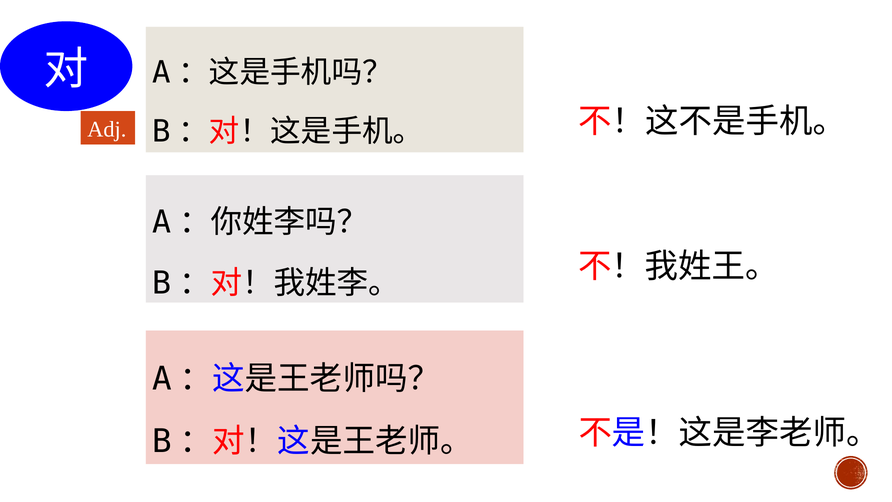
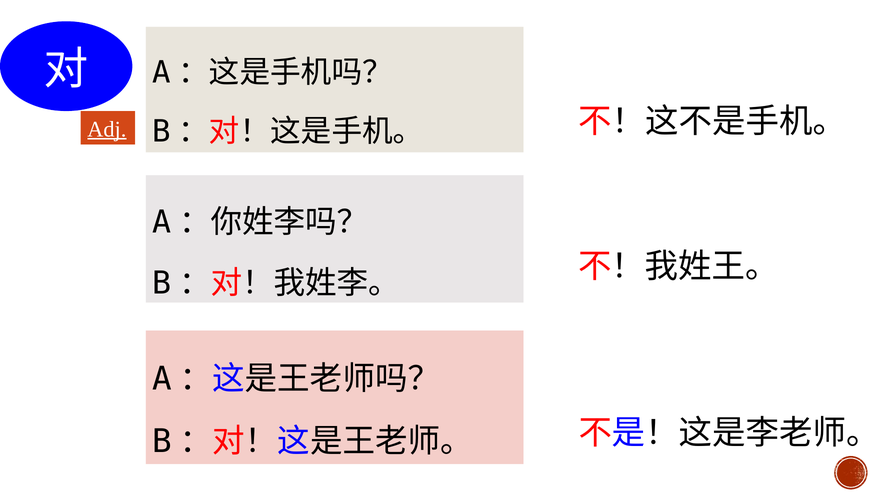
Adj underline: none -> present
